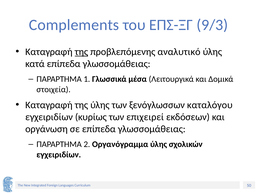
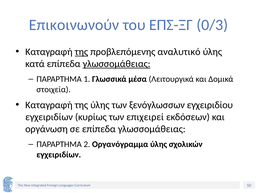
Complements: Complements -> Επικοινωνούν
9/3: 9/3 -> 0/3
γλωσσομάθειας at (117, 64) underline: none -> present
καταλόγου: καταλόγου -> εγχειριδίου
